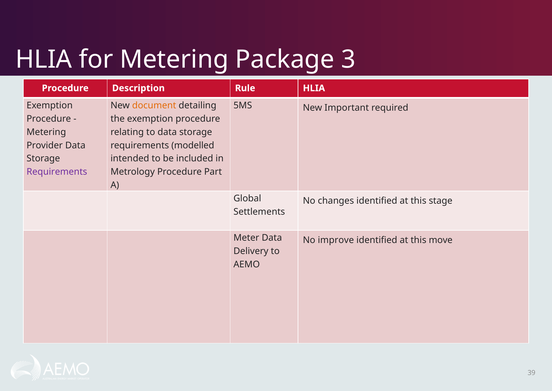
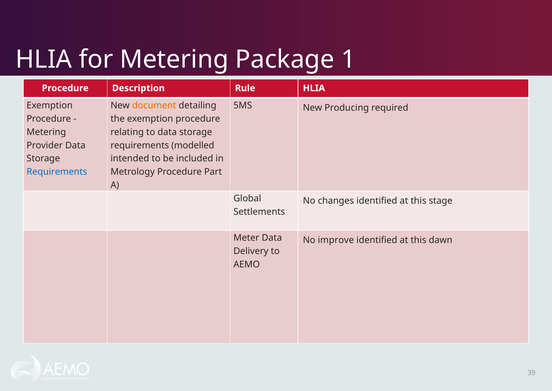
3: 3 -> 1
Important: Important -> Producing
Requirements at (57, 172) colour: purple -> blue
move: move -> dawn
